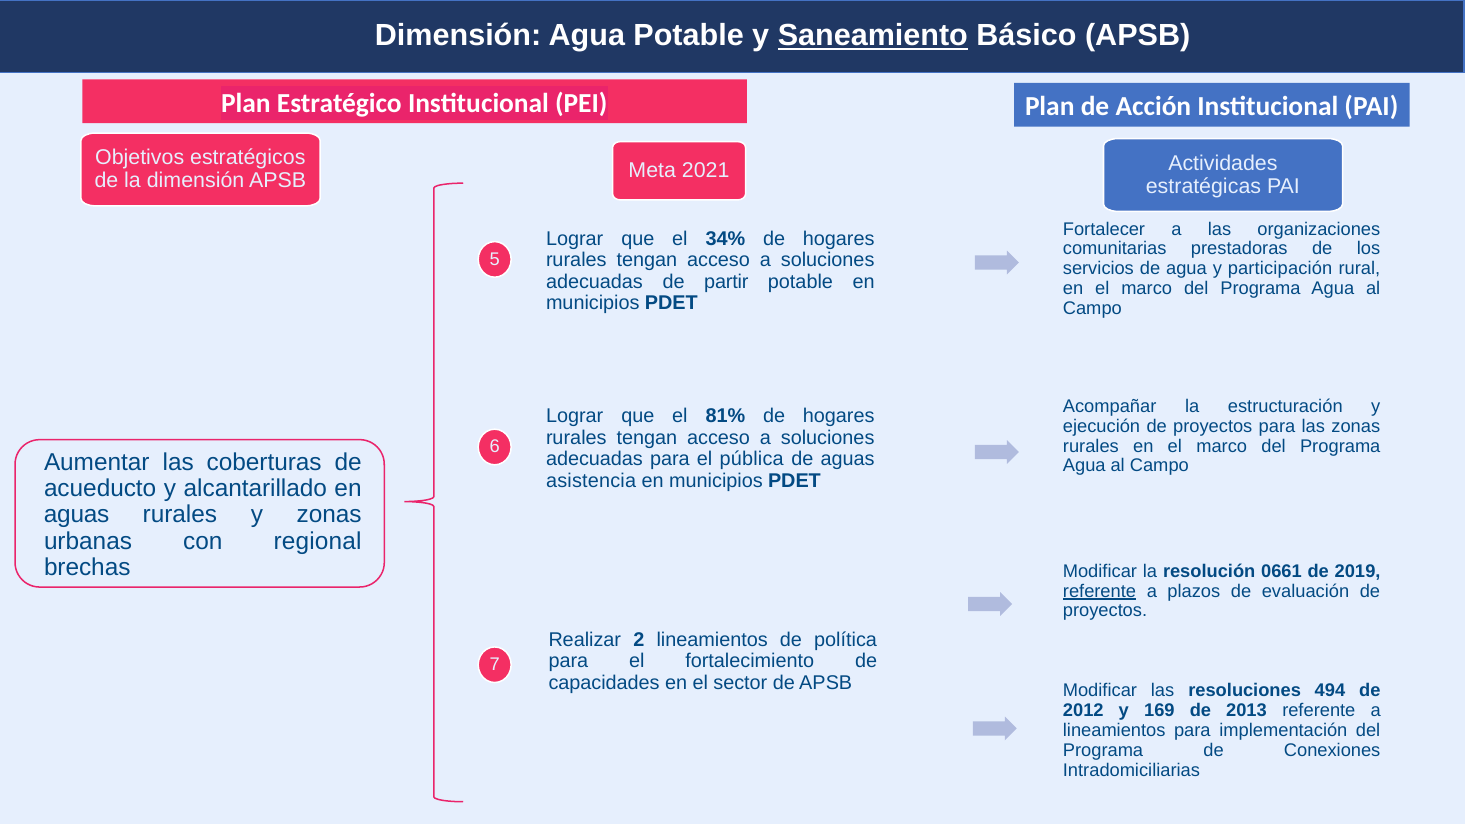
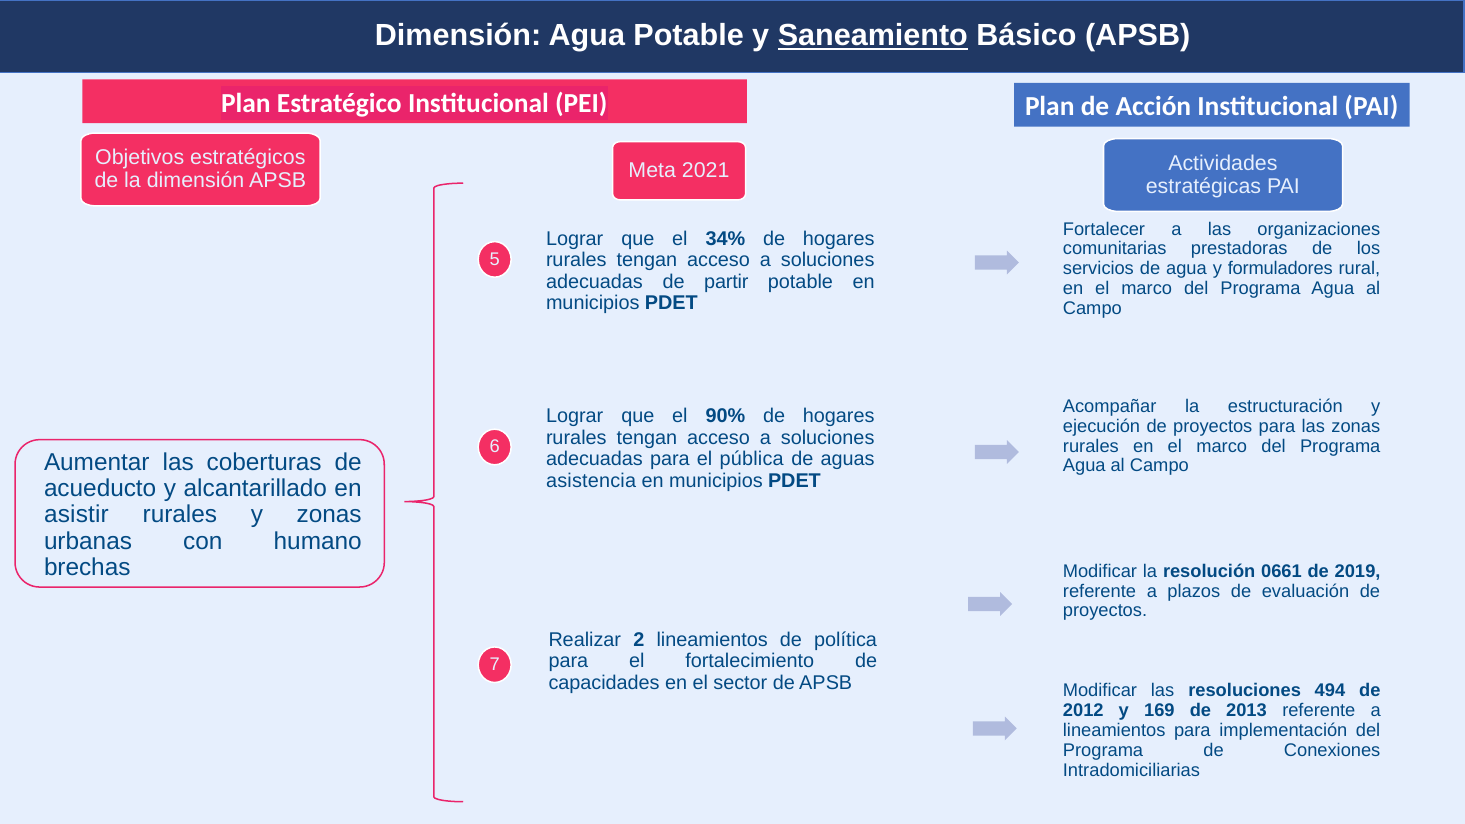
participación: participación -> formuladores
81%: 81% -> 90%
aguas at (77, 515): aguas -> asistir
regional: regional -> humano
referente at (1099, 591) underline: present -> none
